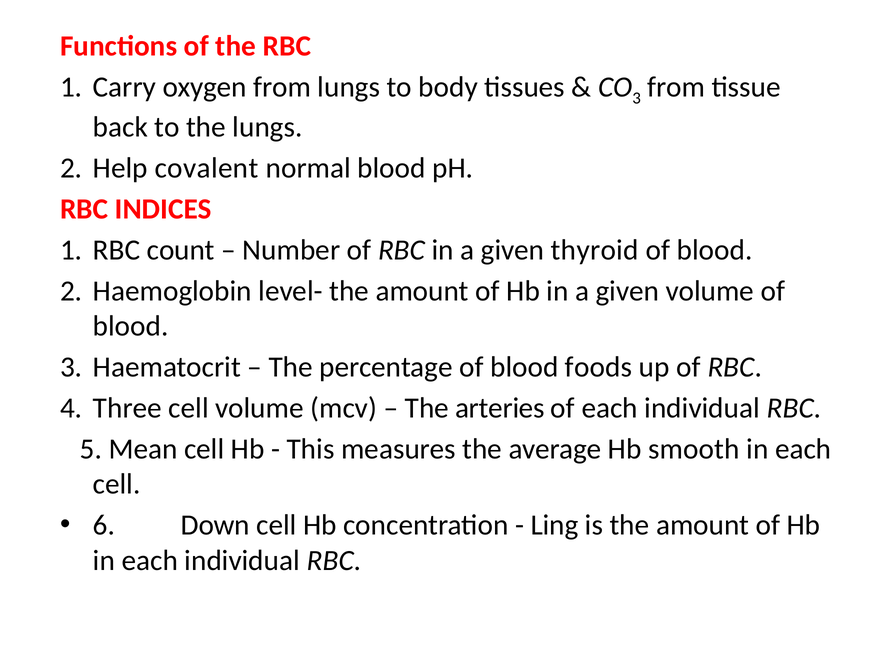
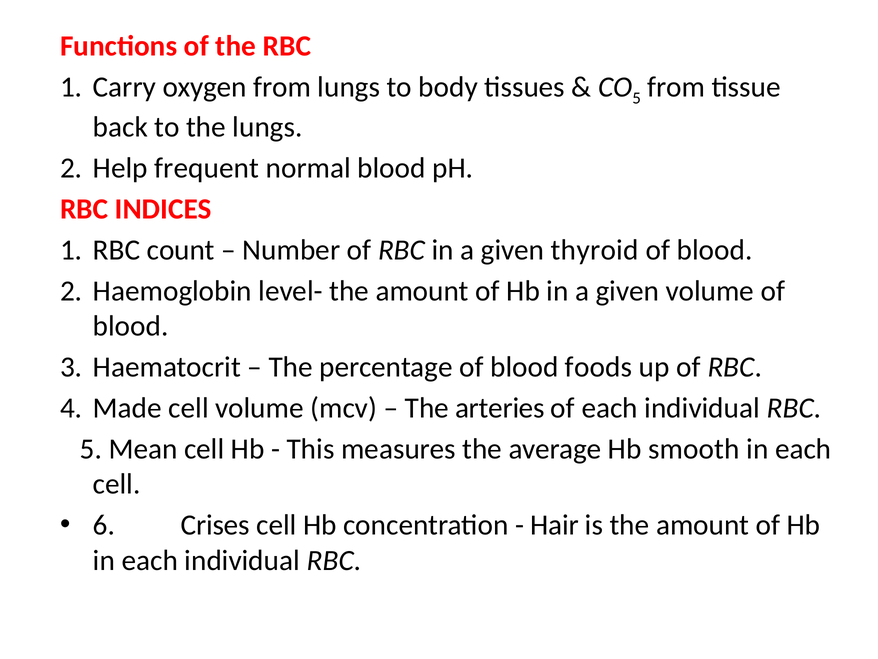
3 at (637, 98): 3 -> 5
covalent: covalent -> frequent
Three: Three -> Made
Down: Down -> Crises
Ling: Ling -> Hair
